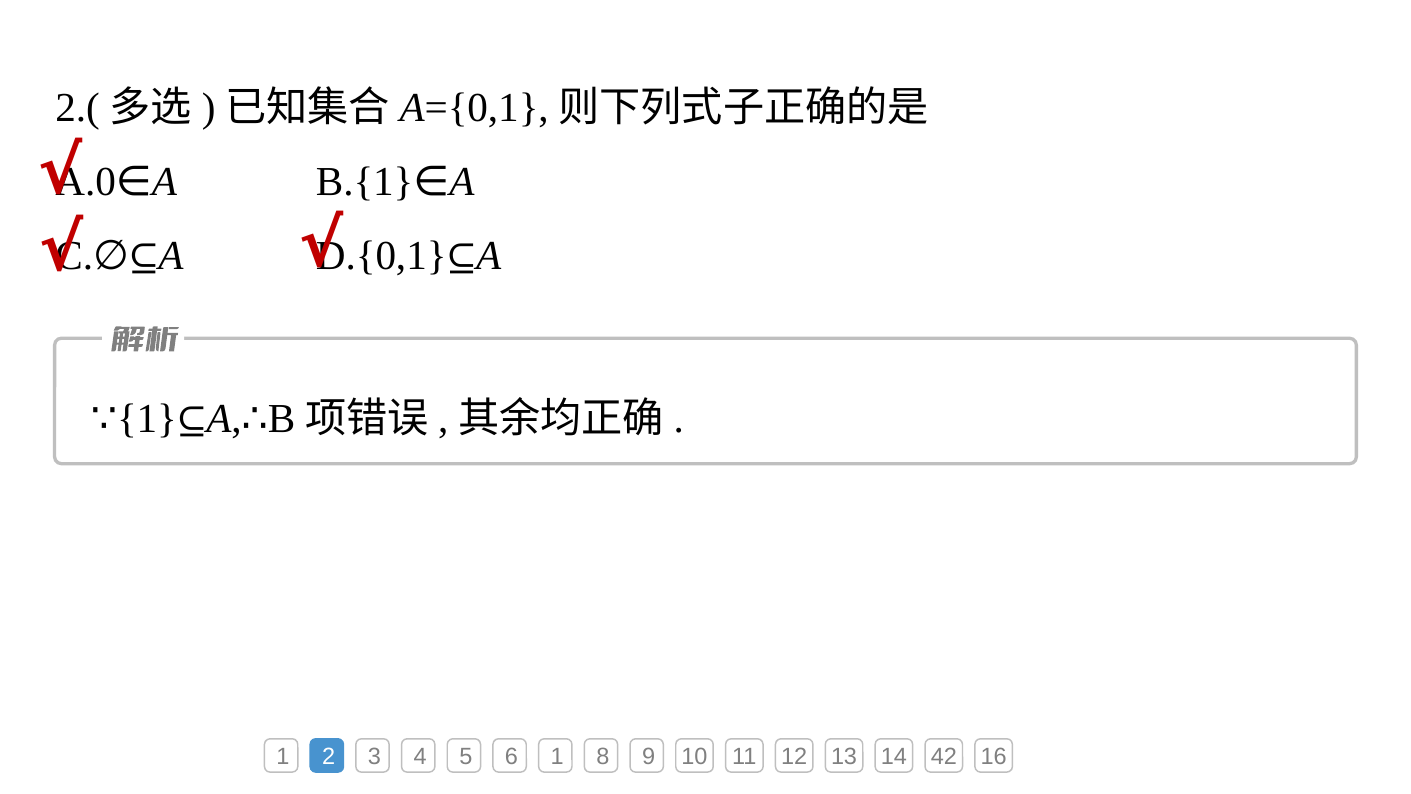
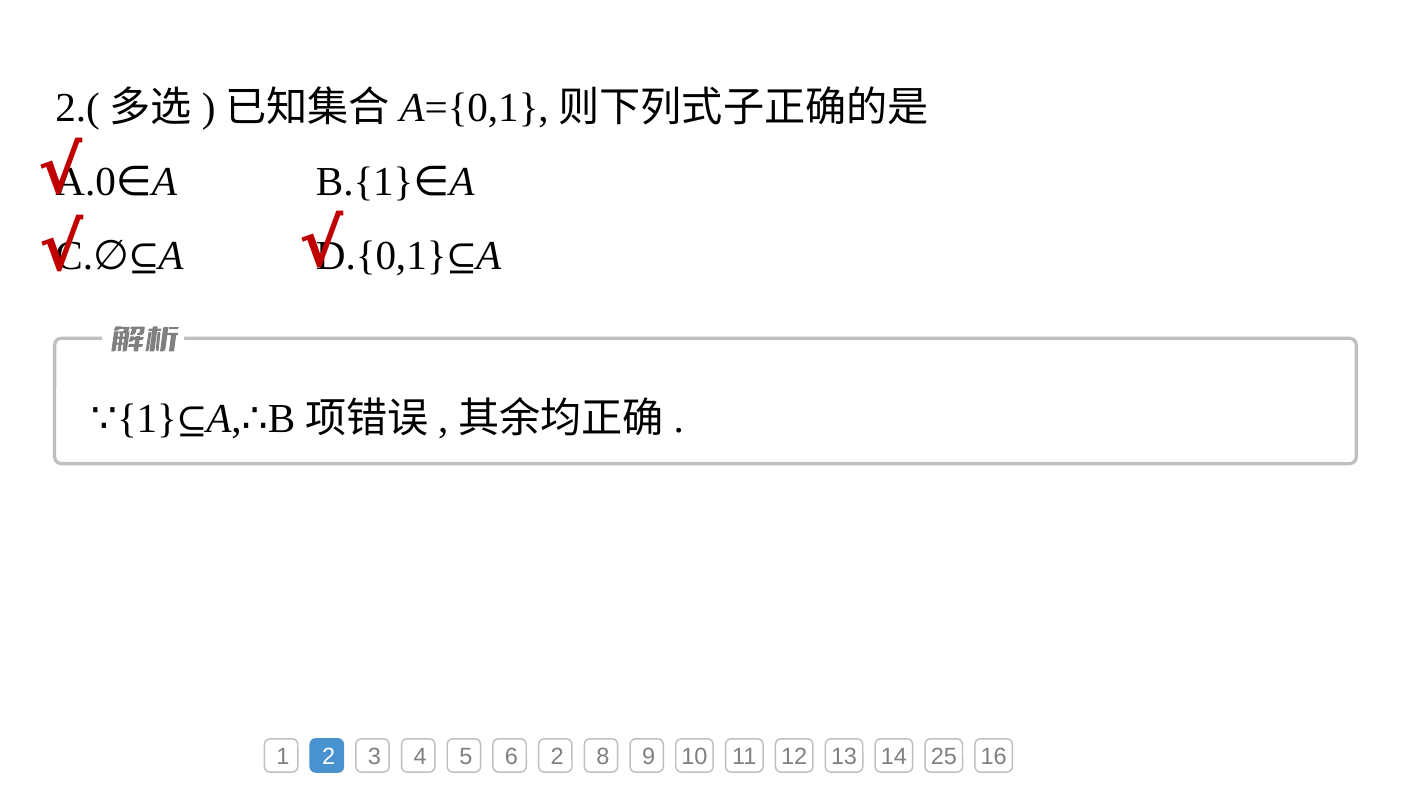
6 1: 1 -> 2
42: 42 -> 25
